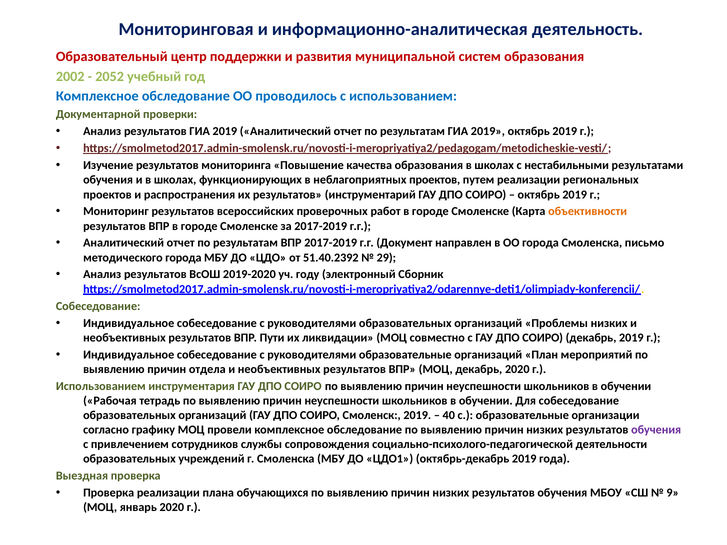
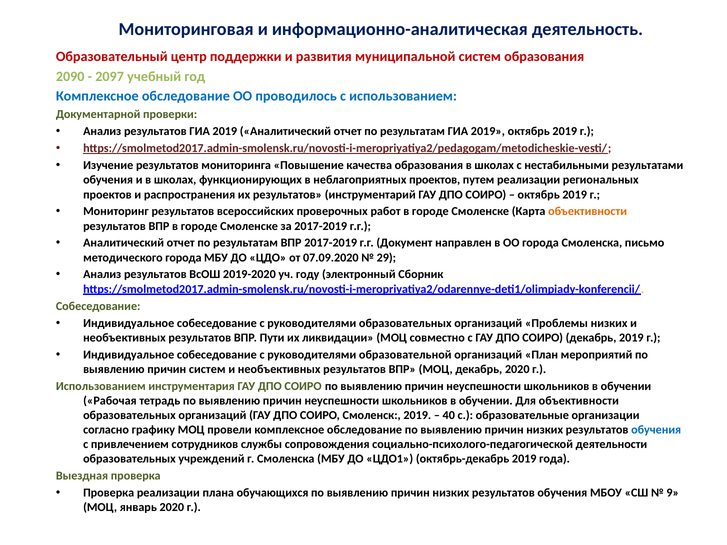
2002: 2002 -> 2090
2052: 2052 -> 2097
51.40.2392: 51.40.2392 -> 07.09.2020
руководителями образовательные: образовательные -> образовательной
причин отдела: отдела -> систем
Для собеседование: собеседование -> объективности
обучения at (656, 430) colour: purple -> blue
